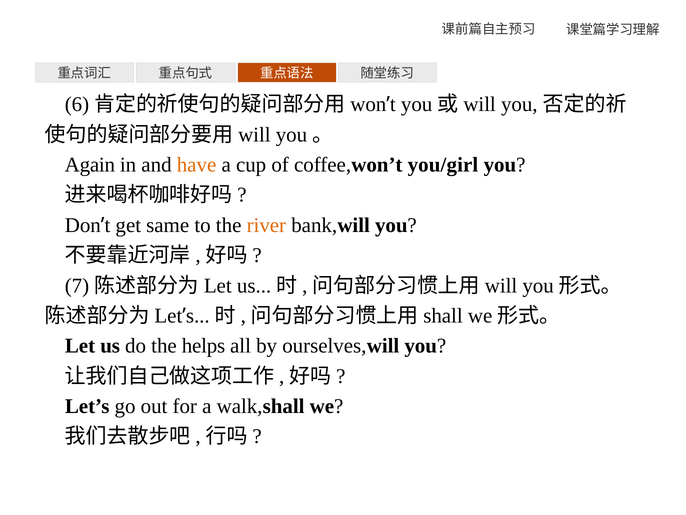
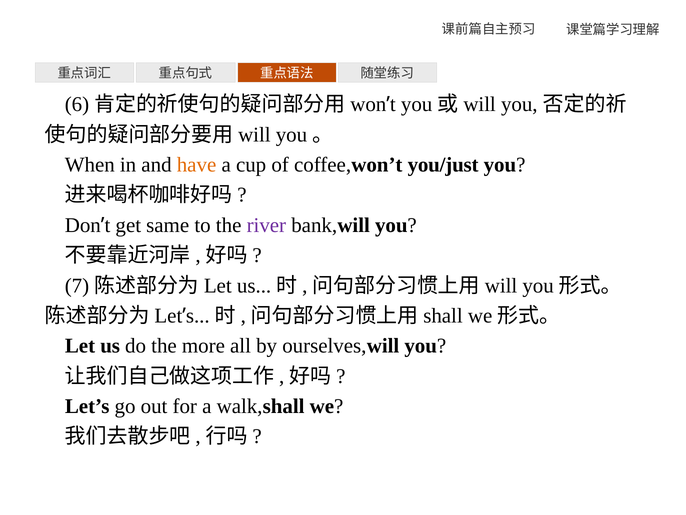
Again: Again -> When
you/girl: you/girl -> you/just
river colour: orange -> purple
helps: helps -> more
